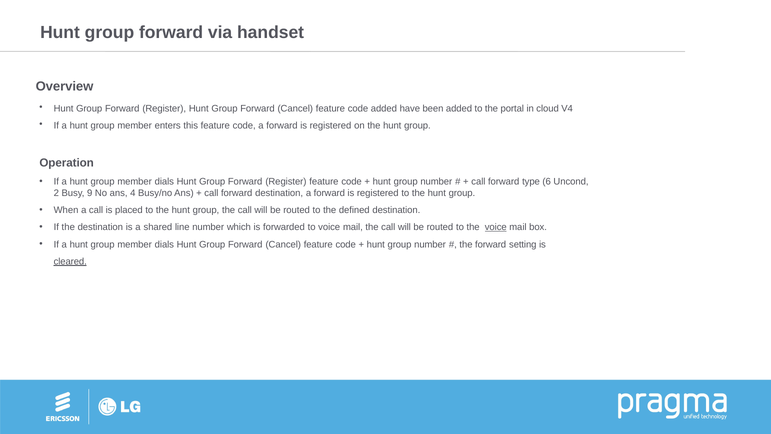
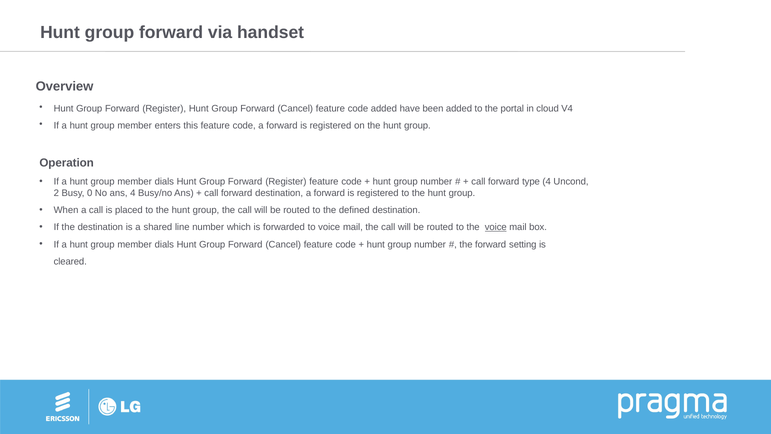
type 6: 6 -> 4
9: 9 -> 0
cleared underline: present -> none
